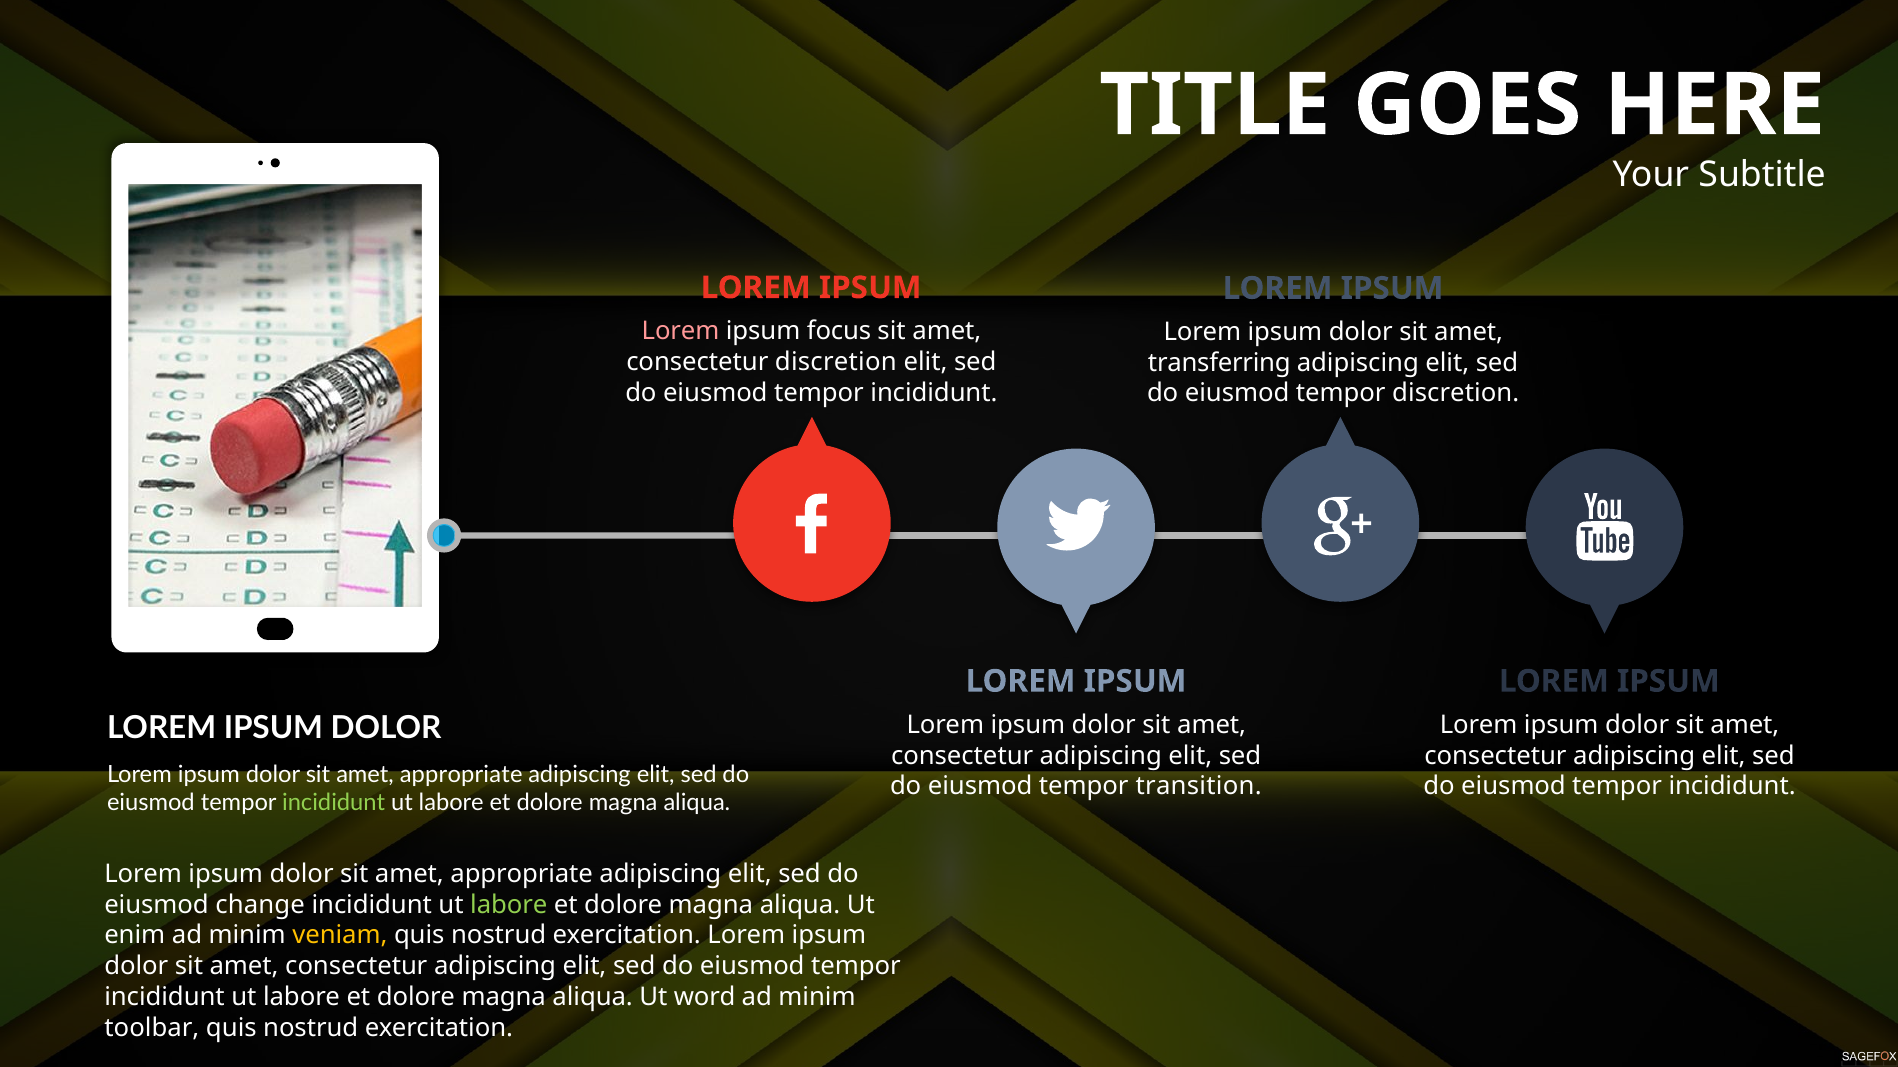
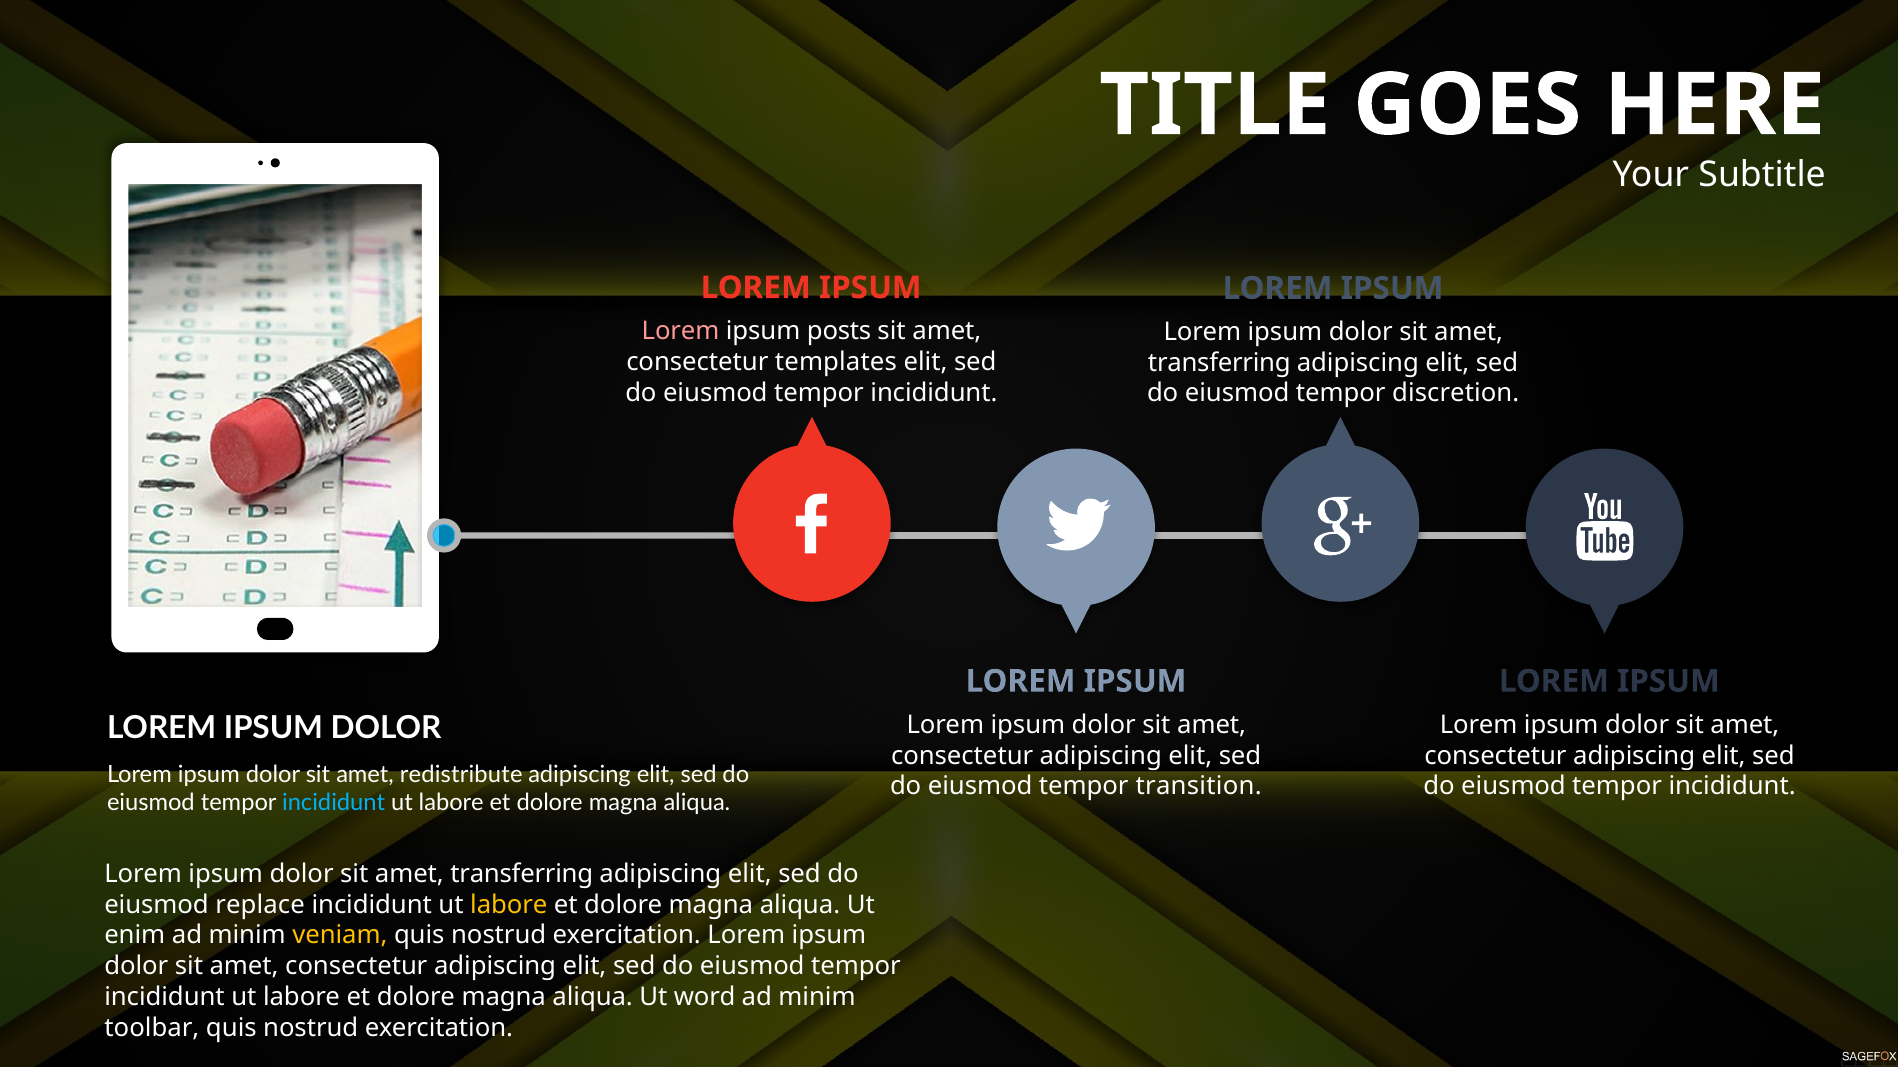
focus: focus -> posts
consectetur discretion: discretion -> templates
appropriate at (461, 775): appropriate -> redistribute
incididunt at (334, 804) colour: light green -> light blue
appropriate at (522, 874): appropriate -> transferring
change: change -> replace
labore at (509, 905) colour: light green -> yellow
